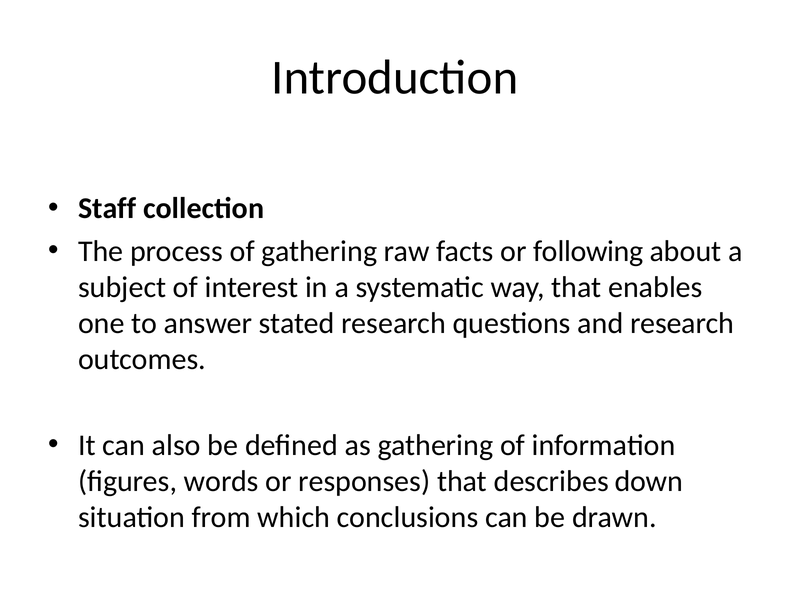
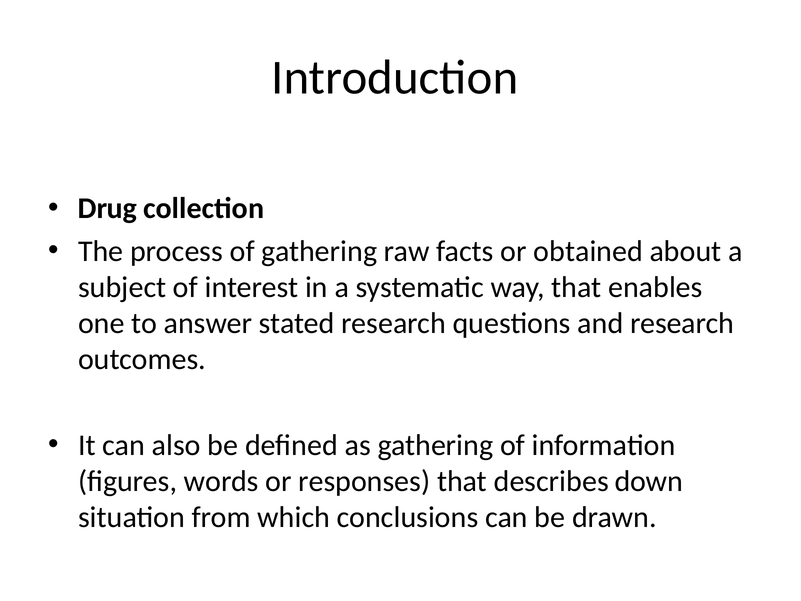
Staff: Staff -> Drug
following: following -> obtained
